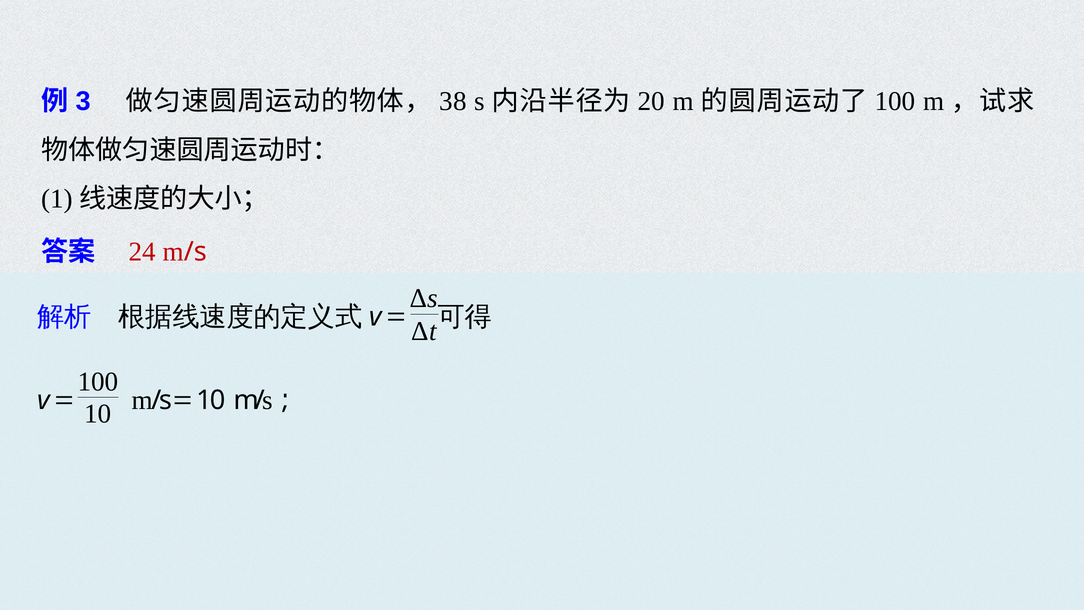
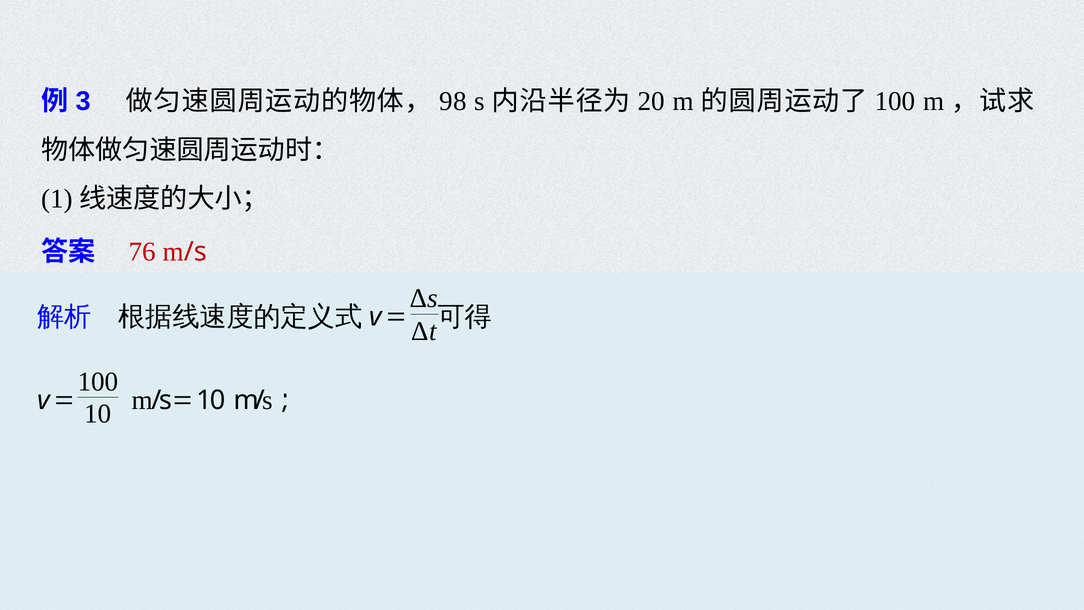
38: 38 -> 98
24: 24 -> 76
